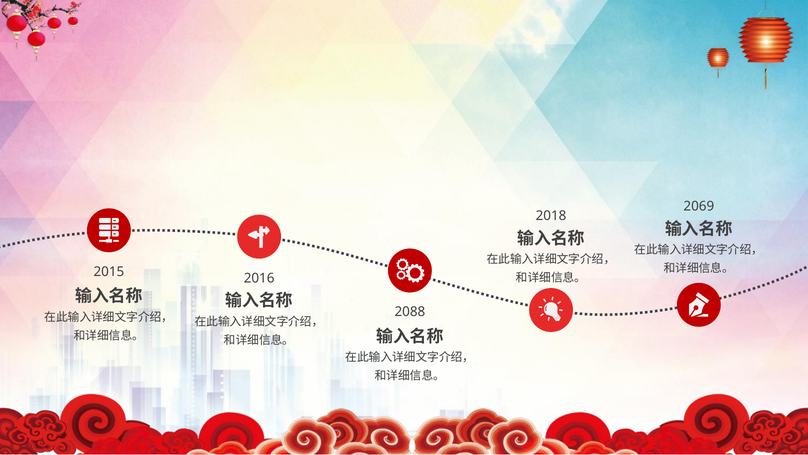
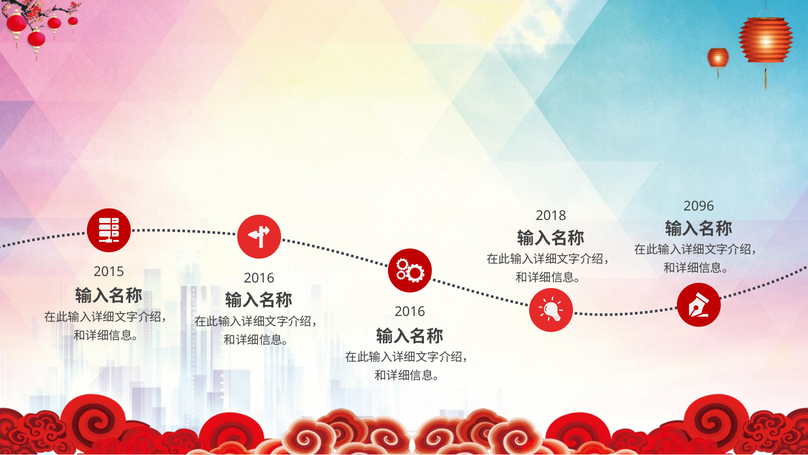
2069: 2069 -> 2096
2088 at (410, 312): 2088 -> 2016
